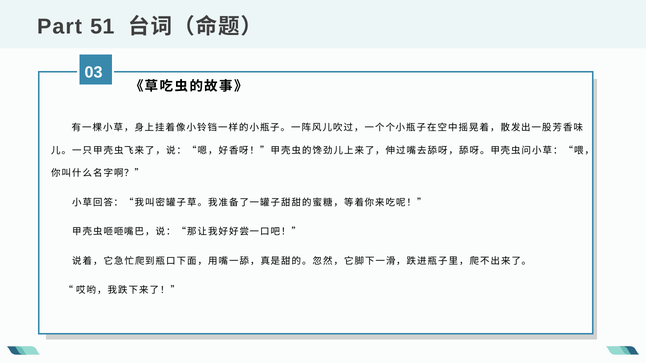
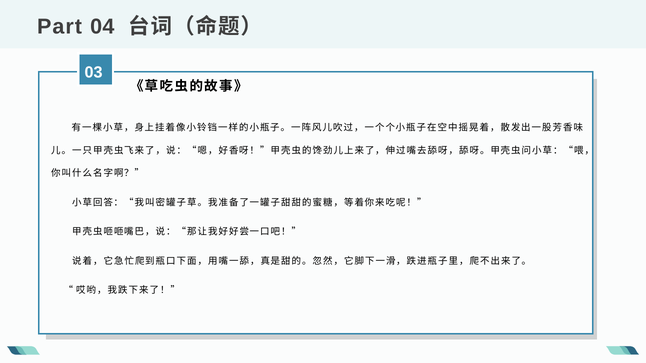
51: 51 -> 04
